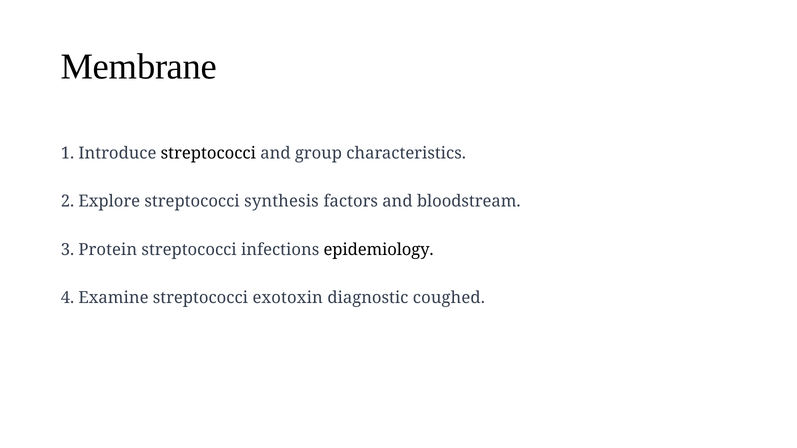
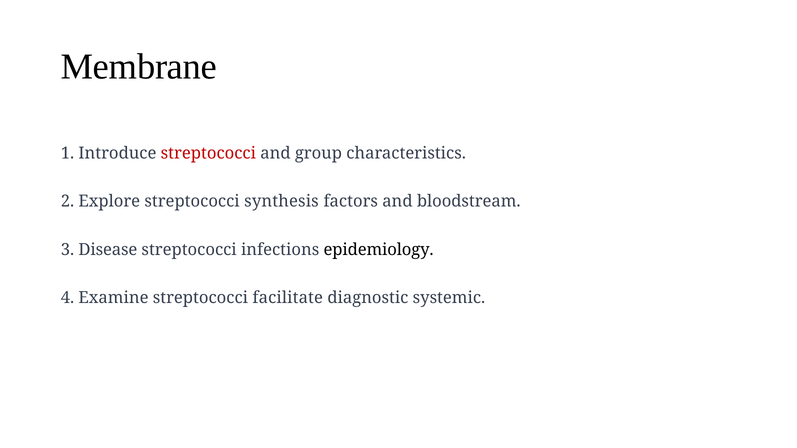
streptococci at (208, 153) colour: black -> red
Protein: Protein -> Disease
exotoxin: exotoxin -> facilitate
coughed: coughed -> systemic
